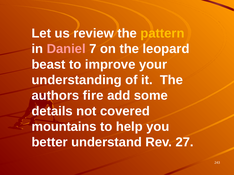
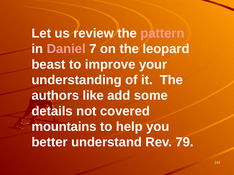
pattern colour: yellow -> pink
fire: fire -> like
27: 27 -> 79
